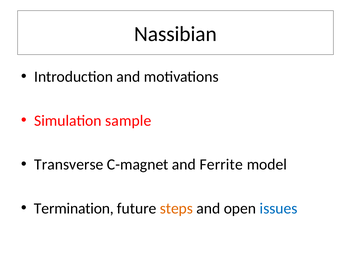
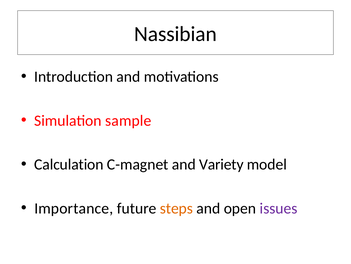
Transverse: Transverse -> Calculation
Ferrite: Ferrite -> Variety
Termination: Termination -> Importance
issues colour: blue -> purple
